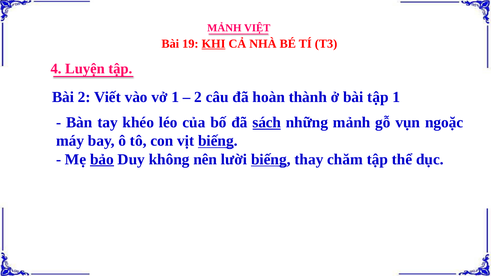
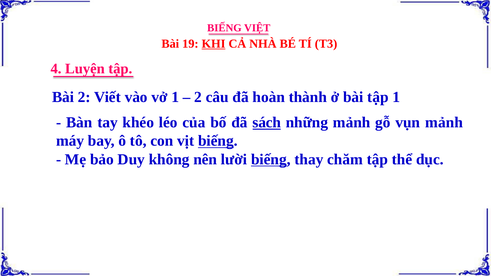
MẢNH at (224, 28): MẢNH -> BIẾNG
vụn ngoặc: ngoặc -> mảnh
bảo underline: present -> none
